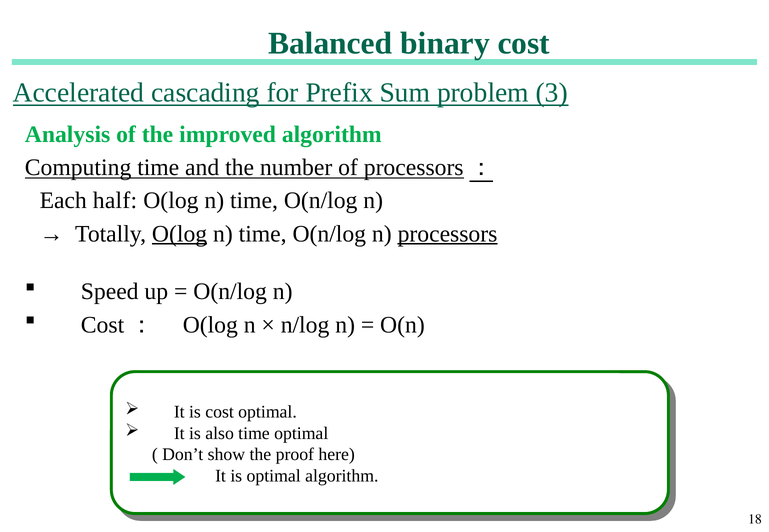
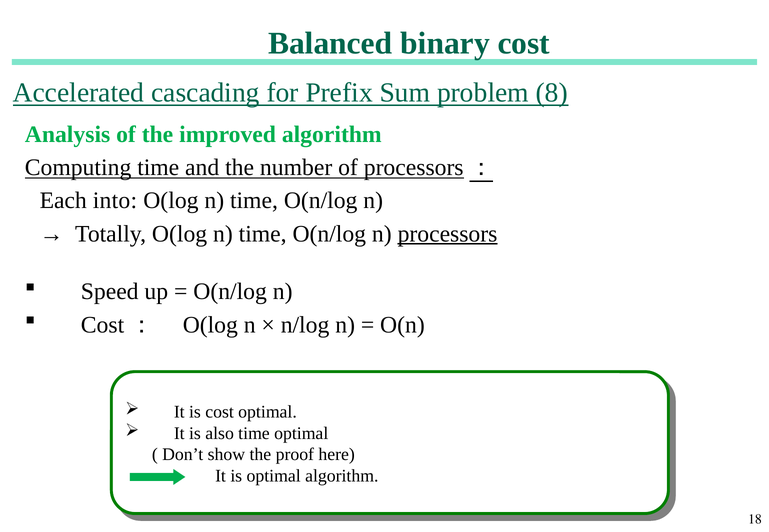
3: 3 -> 8
half: half -> into
O(log at (180, 234) underline: present -> none
